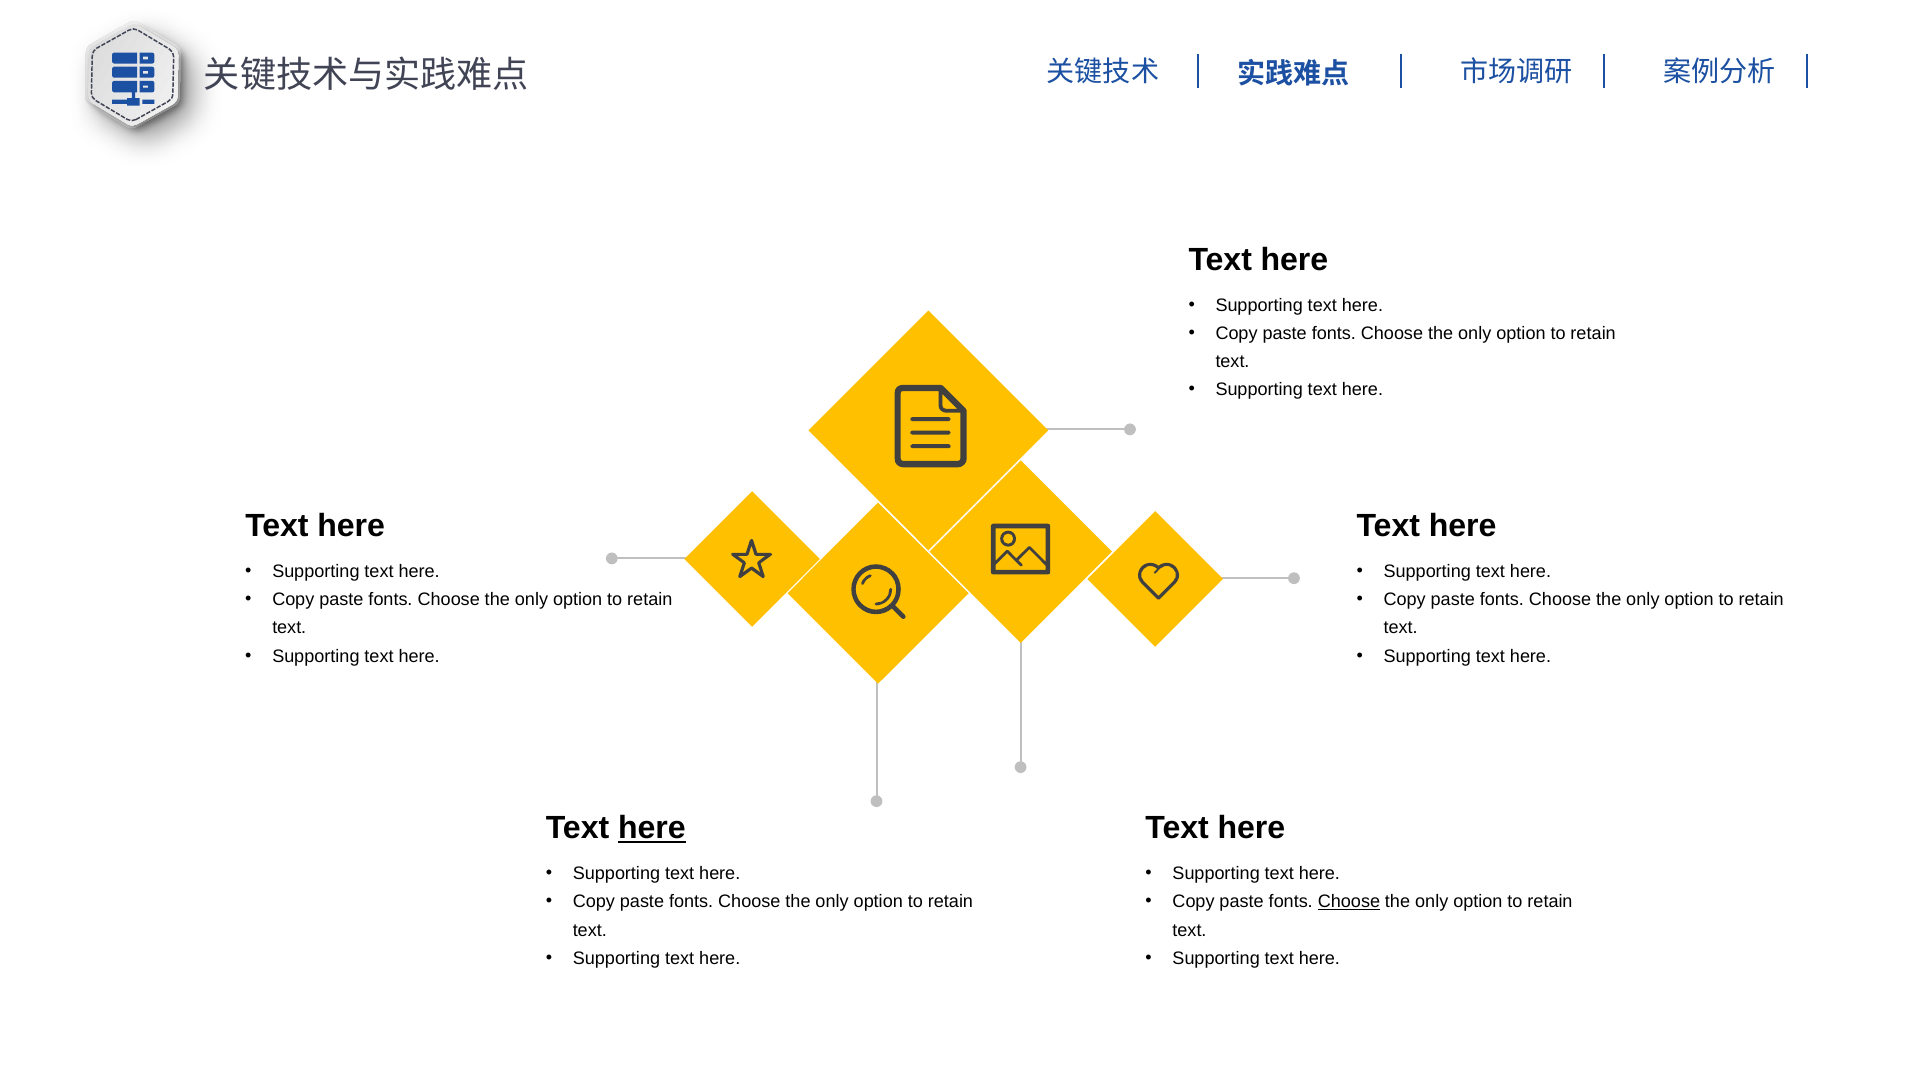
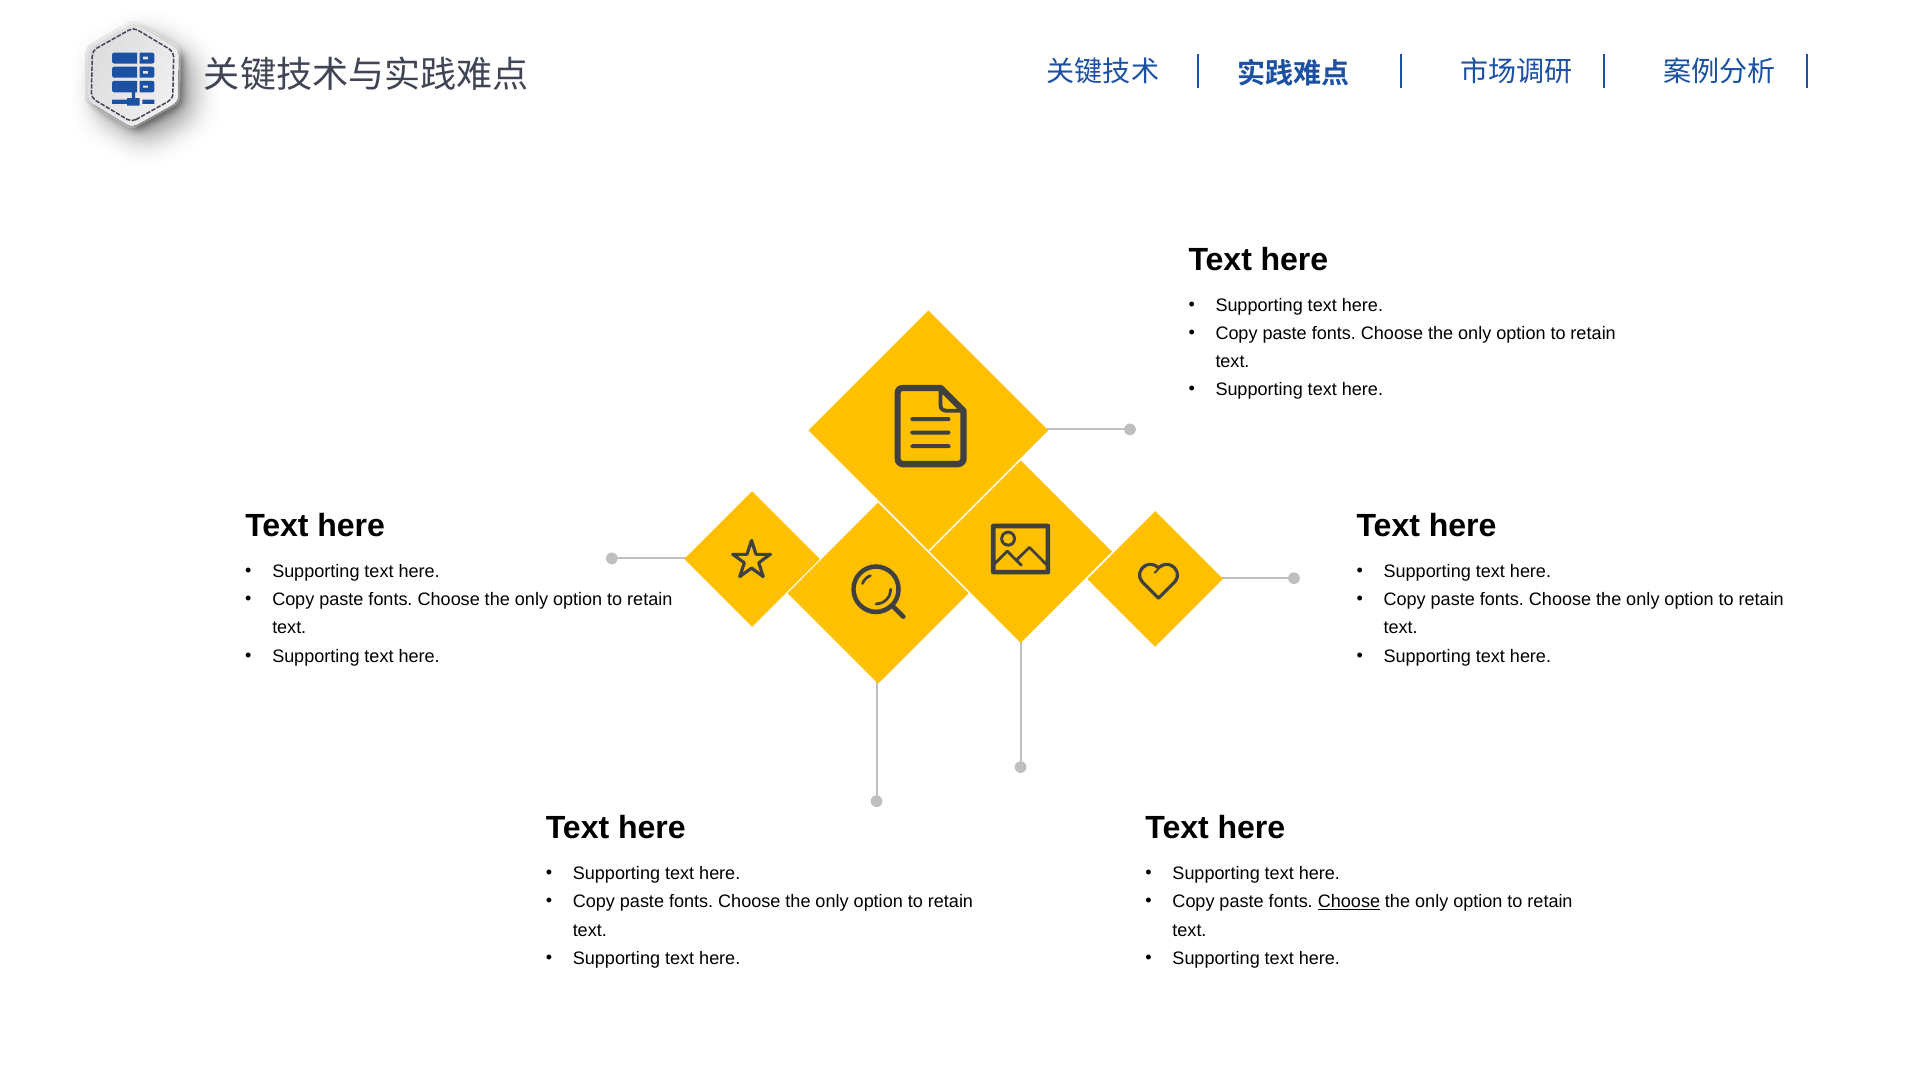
here at (652, 828) underline: present -> none
